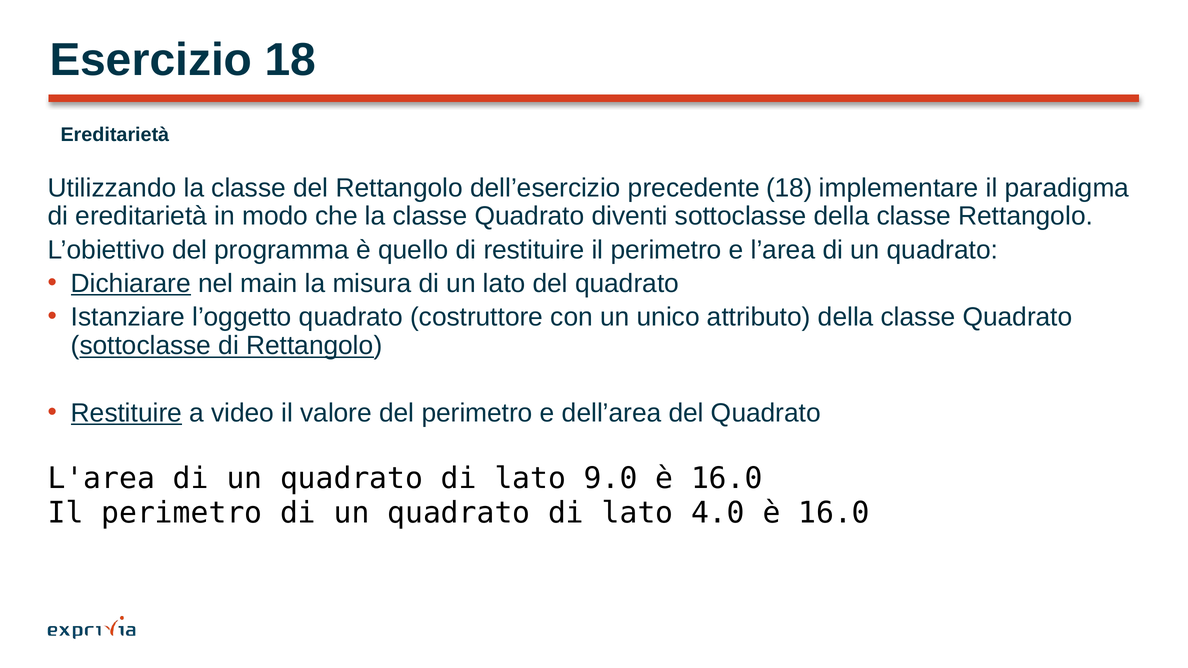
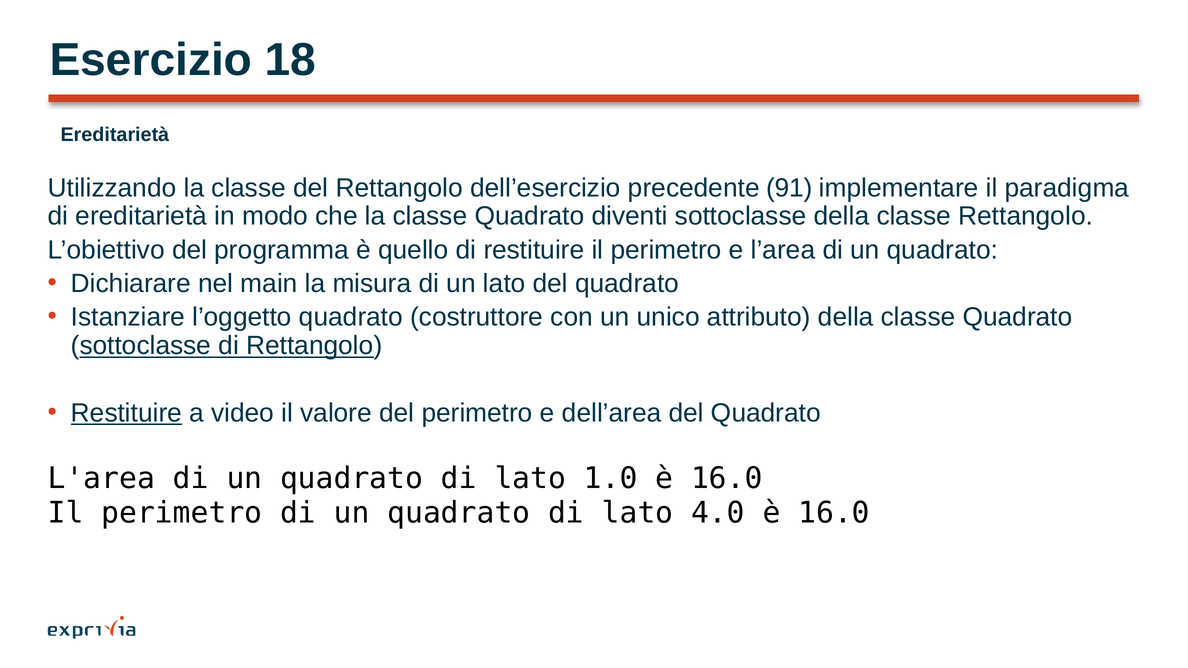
precedente 18: 18 -> 91
Dichiarare underline: present -> none
9.0: 9.0 -> 1.0
